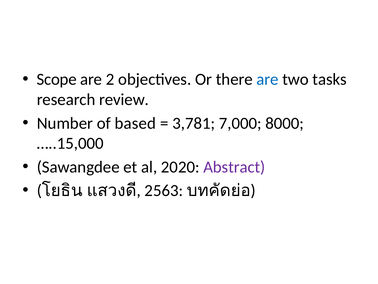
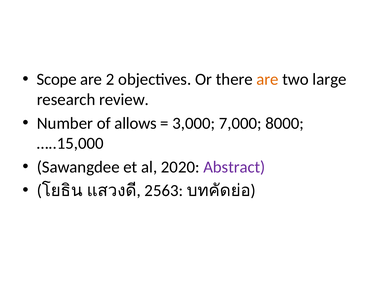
are at (268, 79) colour: blue -> orange
tasks: tasks -> large
based: based -> allows
3,781: 3,781 -> 3,000
